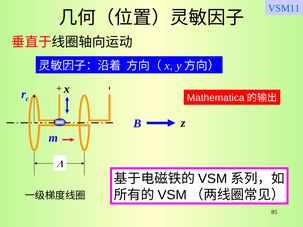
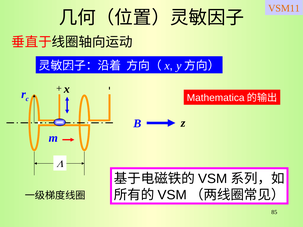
VSM11 colour: blue -> orange
